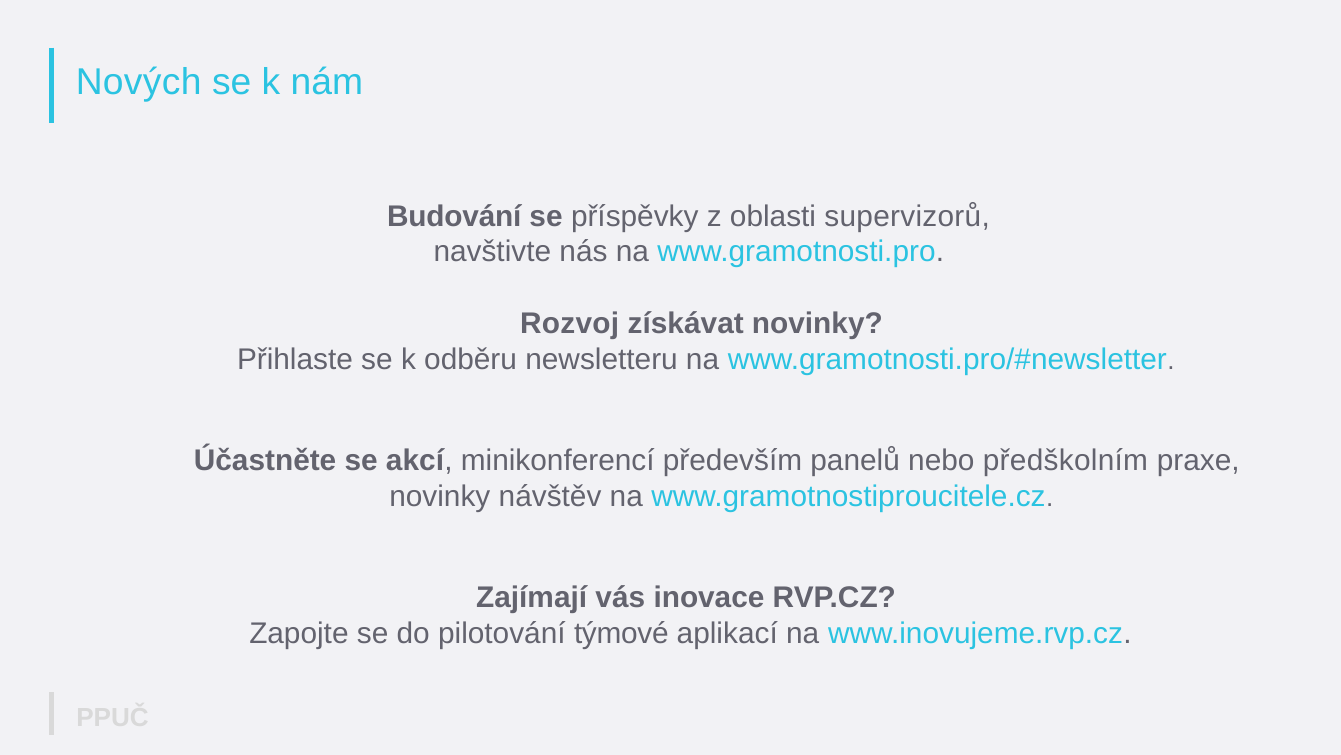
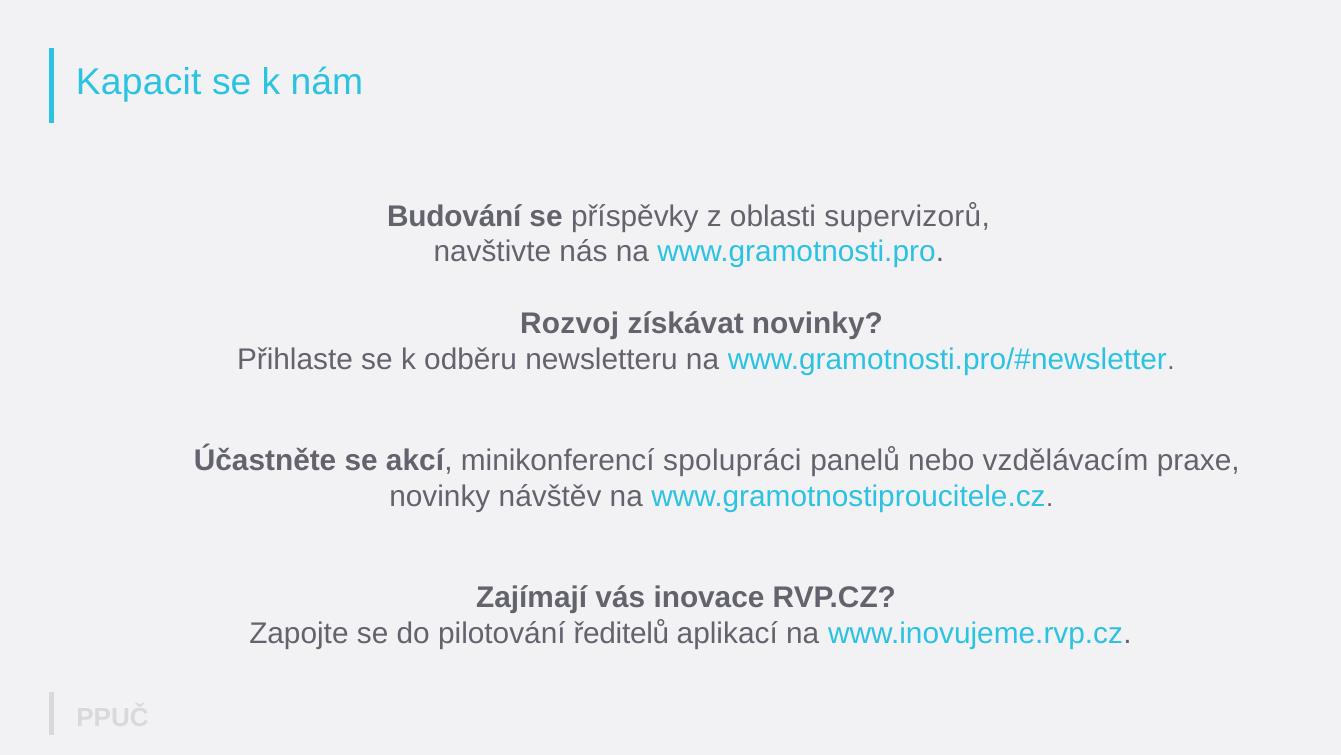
Nových: Nových -> Kapacit
především: především -> spolupráci
předškolním: předškolním -> vzdělávacím
týmové: týmové -> ředitelů
